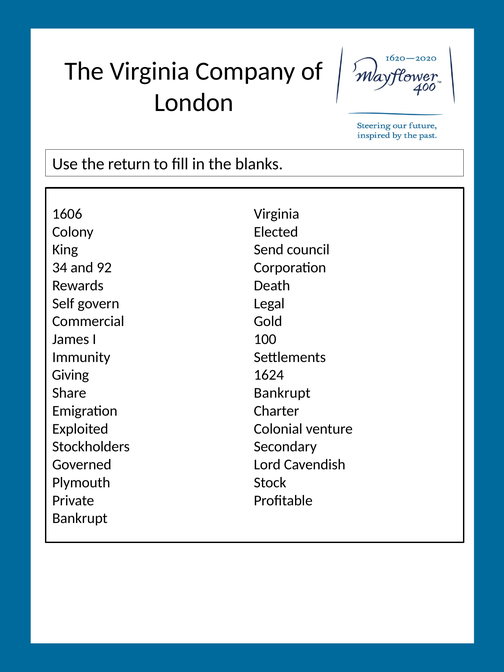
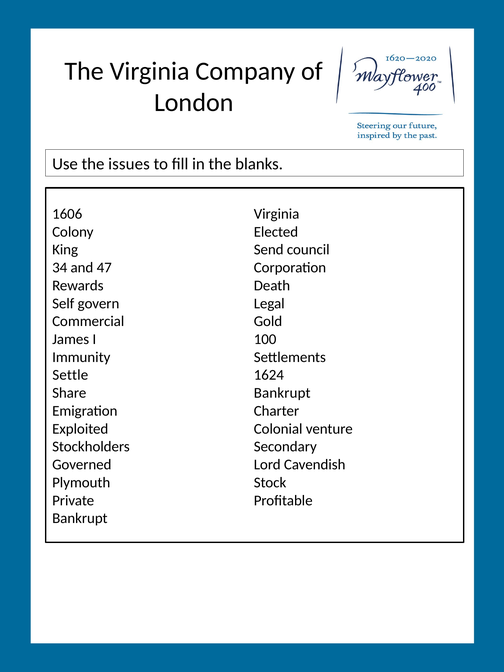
return: return -> issues
92: 92 -> 47
Giving: Giving -> Settle
